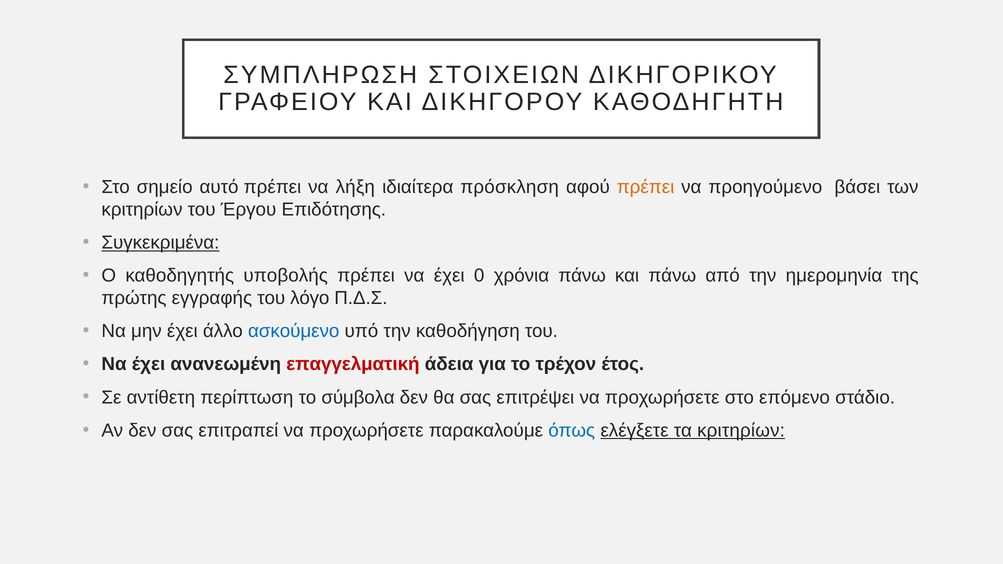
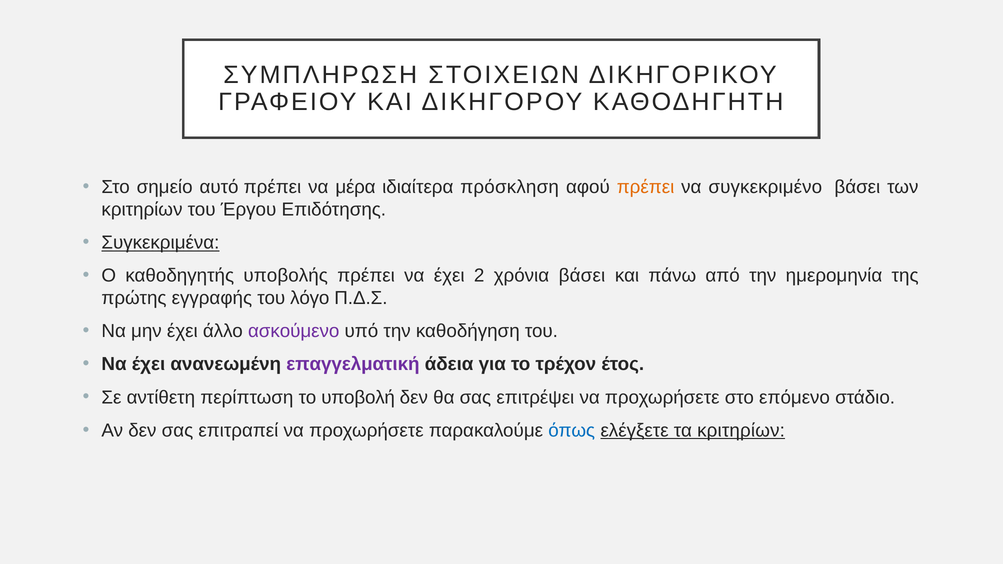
λήξη: λήξη -> μέρα
προηγούμενο: προηγούμενο -> συγκεκριμένο
0: 0 -> 2
χρόνια πάνω: πάνω -> βάσει
ασκούμενο colour: blue -> purple
επαγγελματική colour: red -> purple
σύμβολα: σύμβολα -> υποβολή
